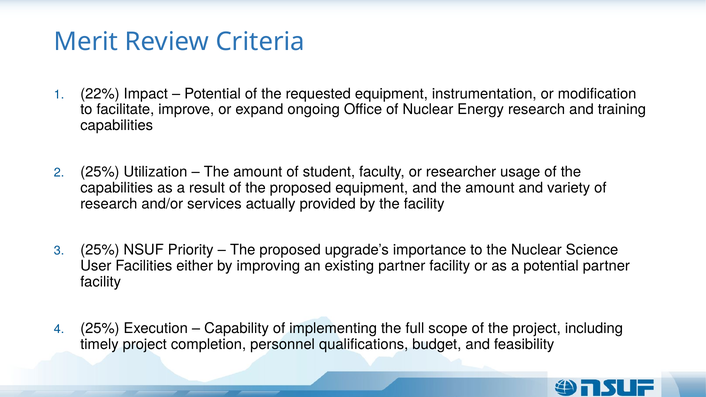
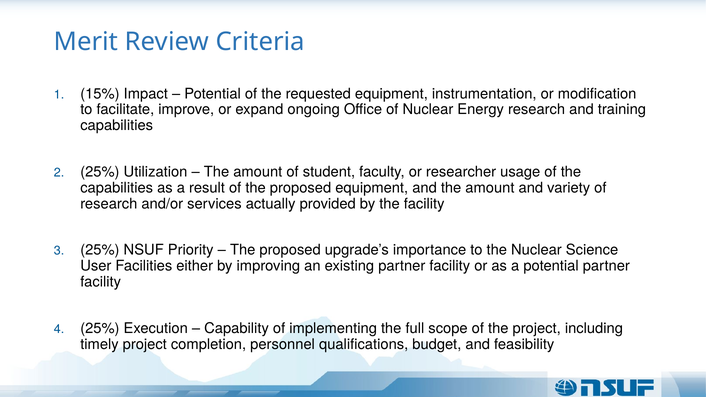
22%: 22% -> 15%
